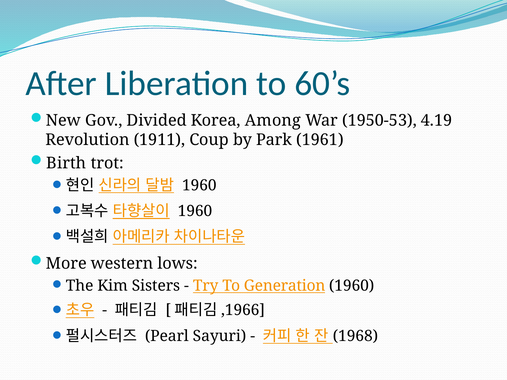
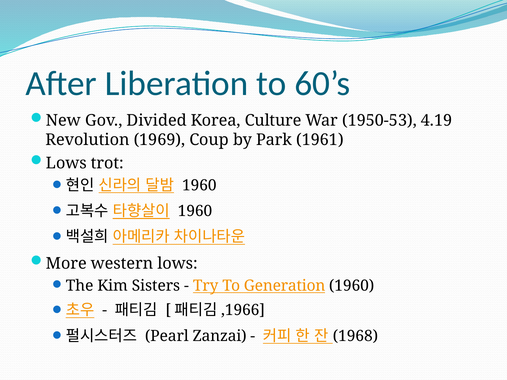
Among: Among -> Culture
1911: 1911 -> 1969
Birth at (66, 163): Birth -> Lows
Sayuri: Sayuri -> Zanzai
